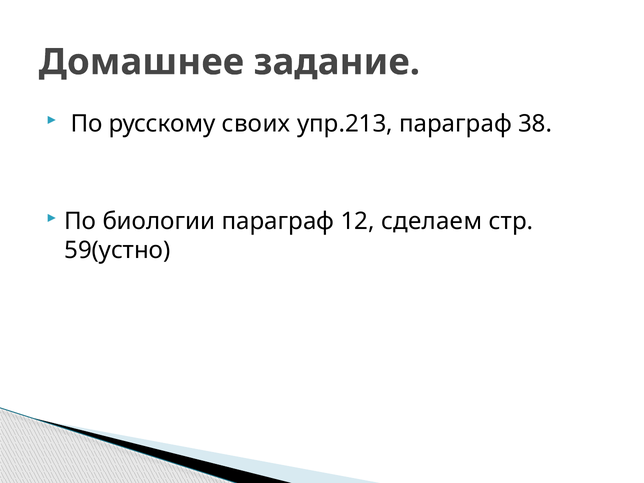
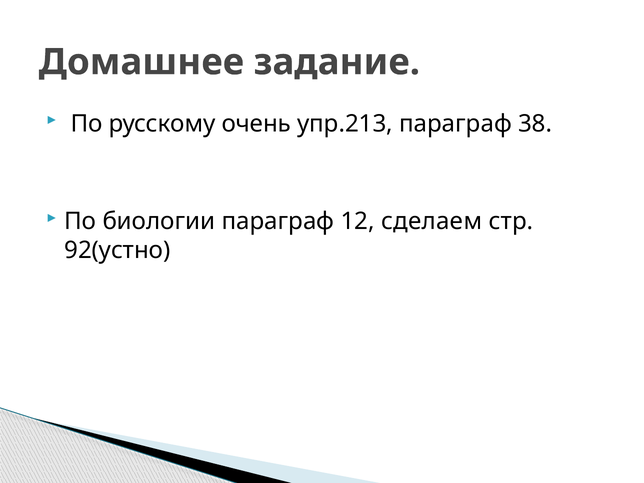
своих: своих -> очень
59(устно: 59(устно -> 92(устно
